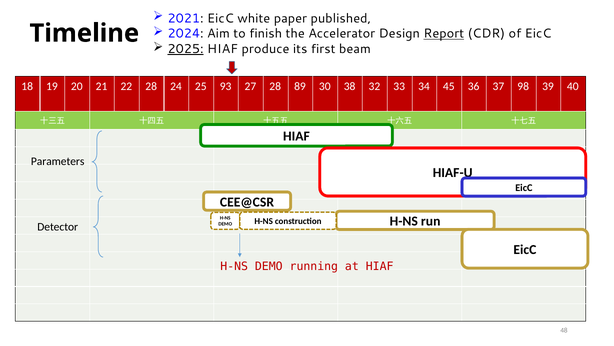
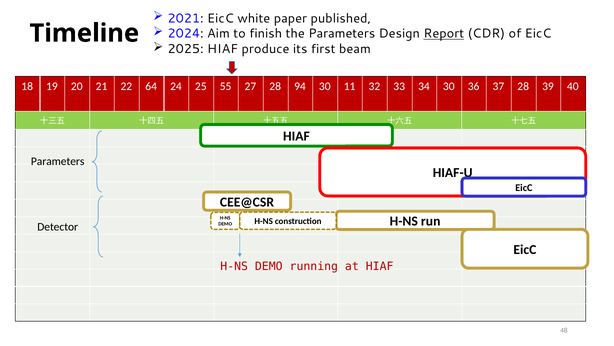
the Accelerator: Accelerator -> Parameters
2025 underline: present -> none
22 28: 28 -> 64
93: 93 -> 55
89: 89 -> 94
38: 38 -> 11
34 45: 45 -> 30
37 98: 98 -> 28
